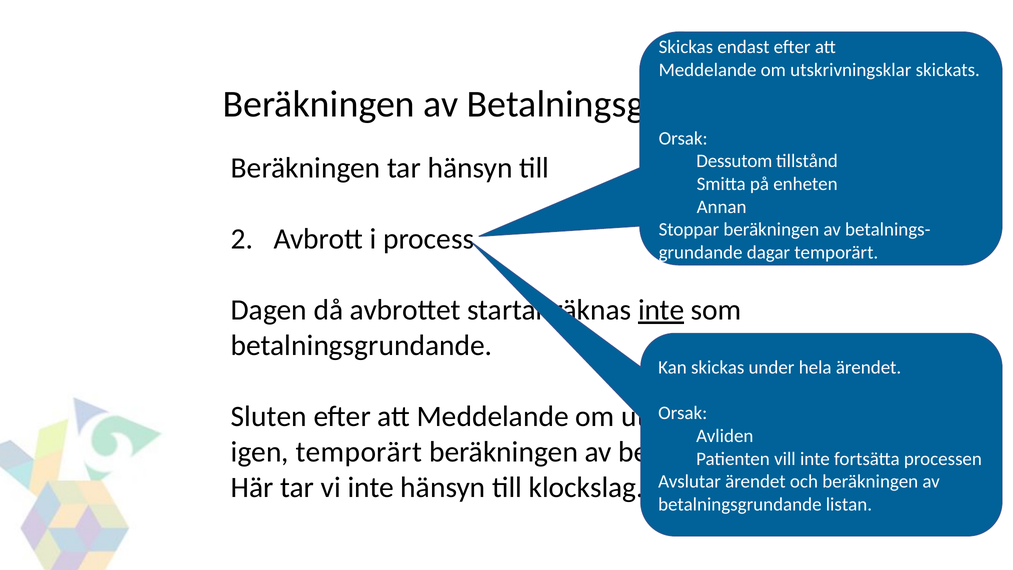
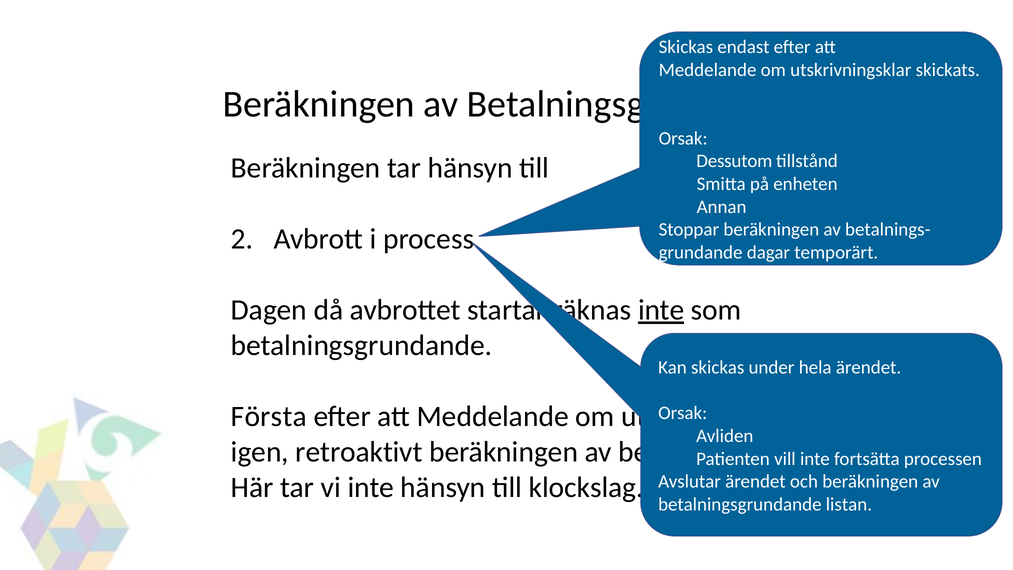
Sluten: Sluten -> Första
igen temporärt: temporärt -> retroaktivt
